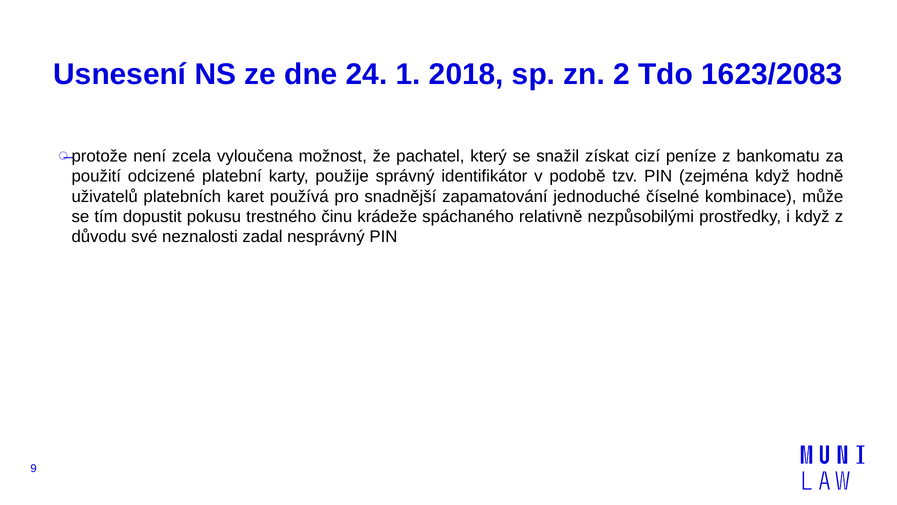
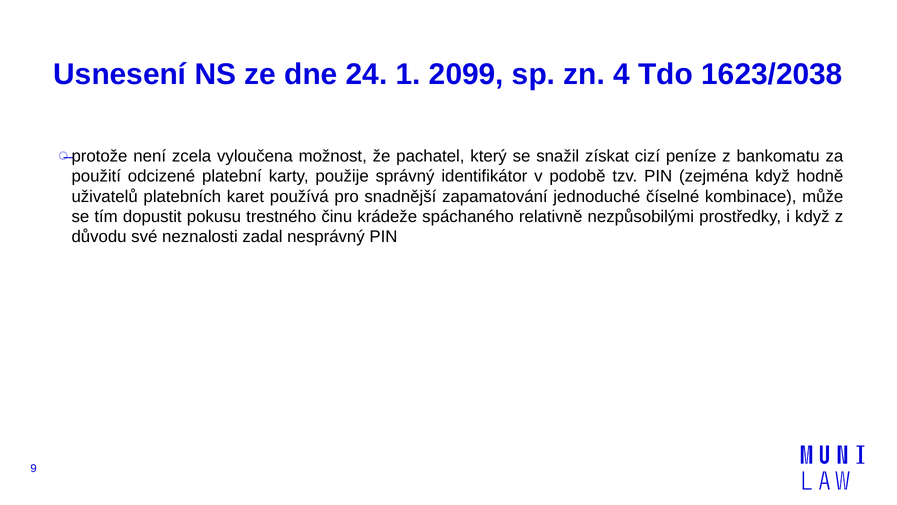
2018: 2018 -> 2099
2: 2 -> 4
1623/2083: 1623/2083 -> 1623/2038
